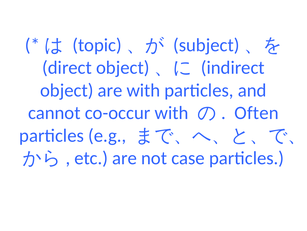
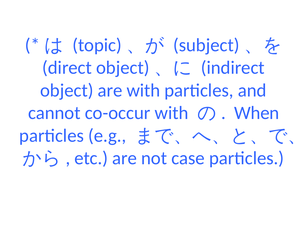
Often: Often -> When
